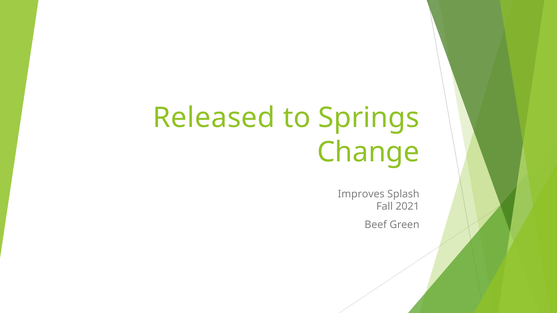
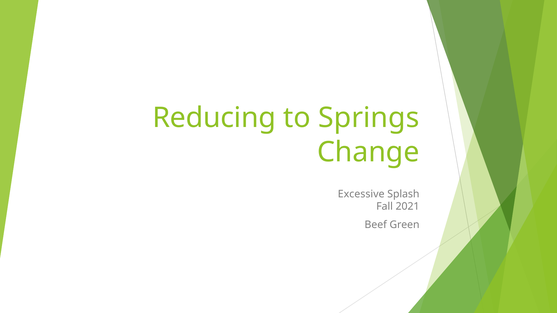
Released: Released -> Reducing
Improves: Improves -> Excessive
